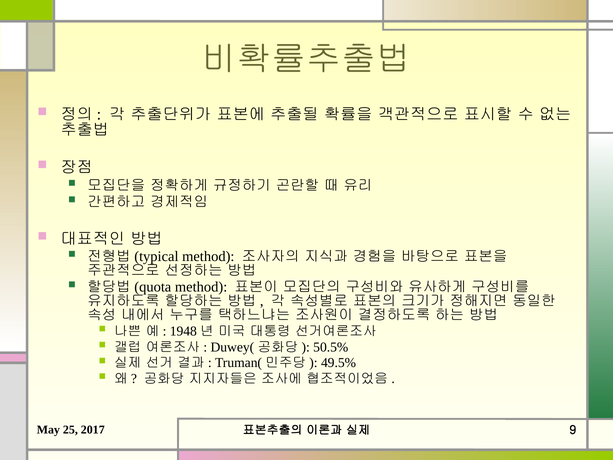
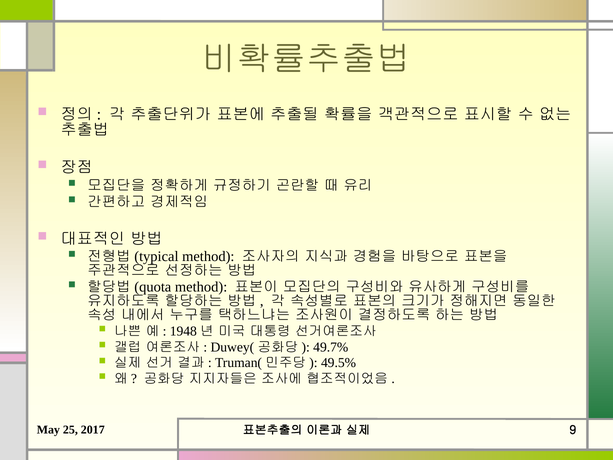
50.5%: 50.5% -> 49.7%
